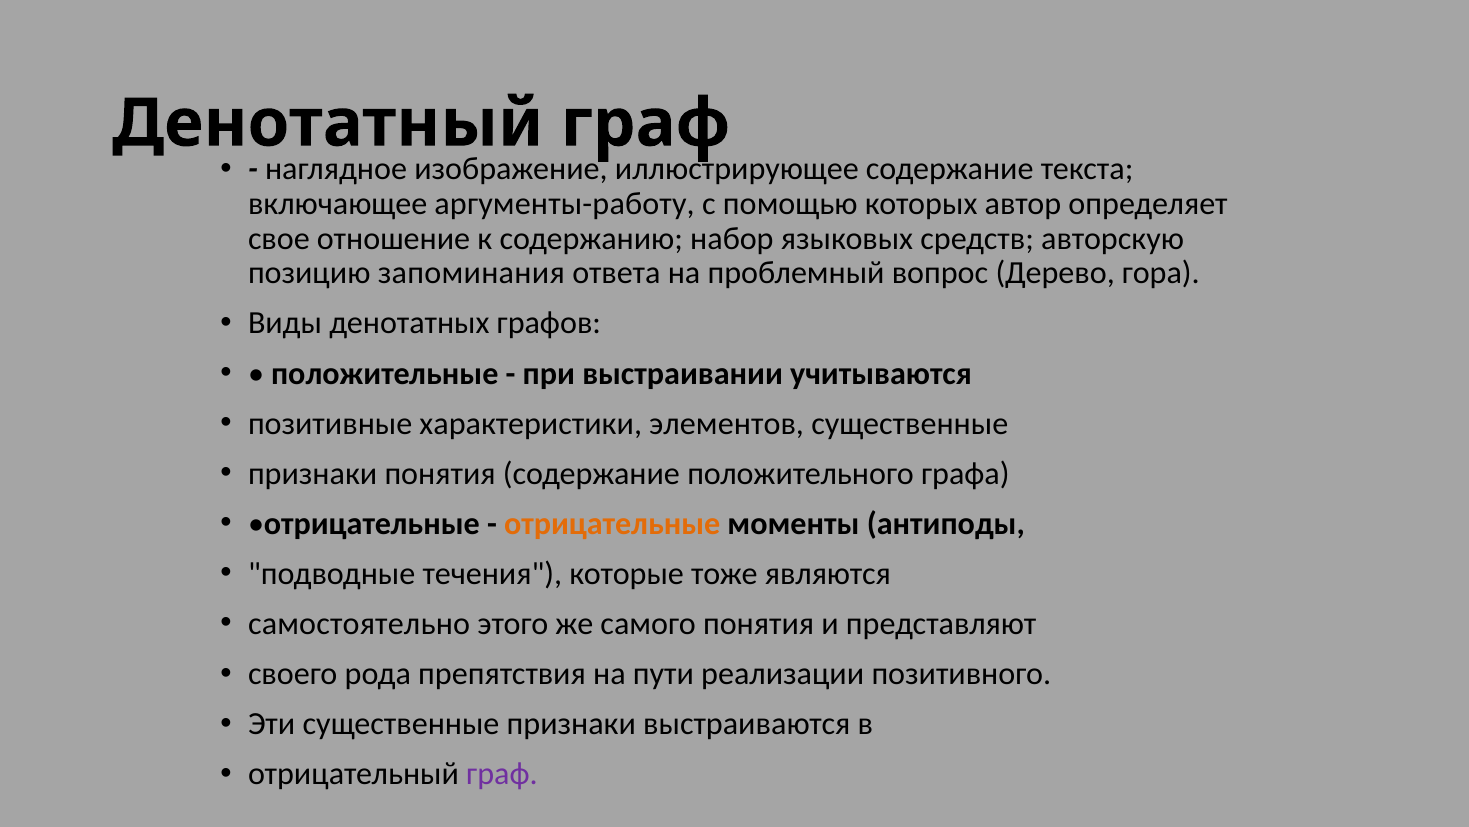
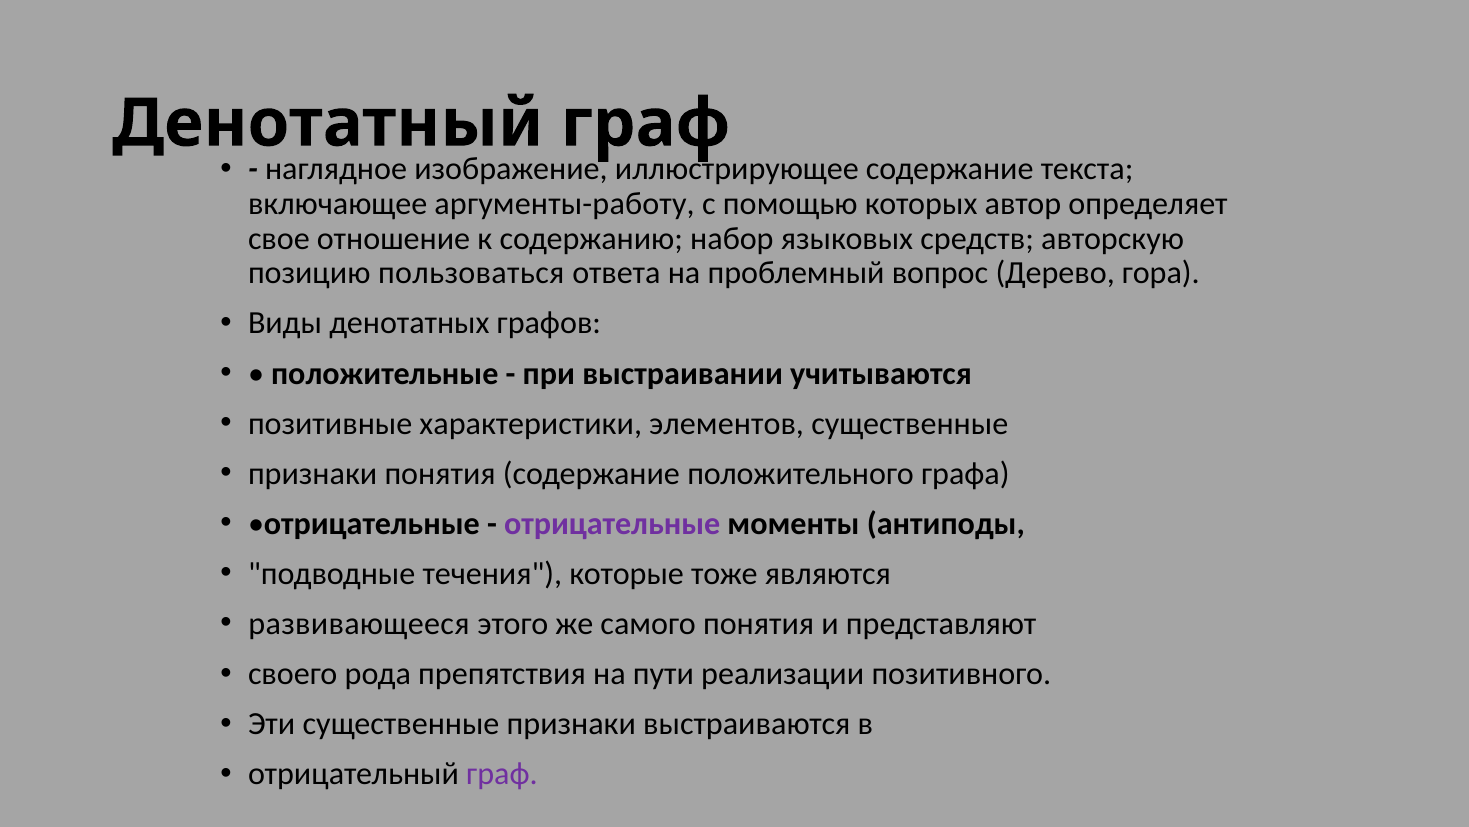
запоминания: запоминания -> пользоваться
отрицательные at (612, 523) colour: orange -> purple
самостоятельно: самостоятельно -> развивающееся
